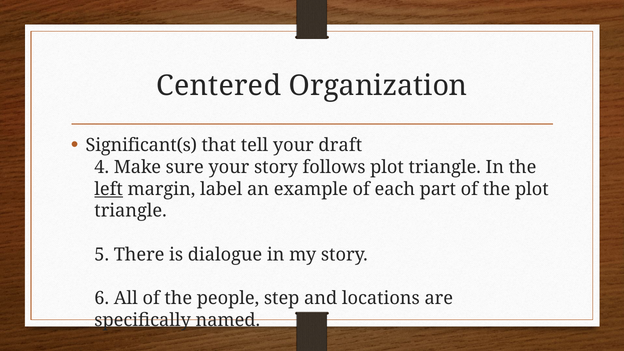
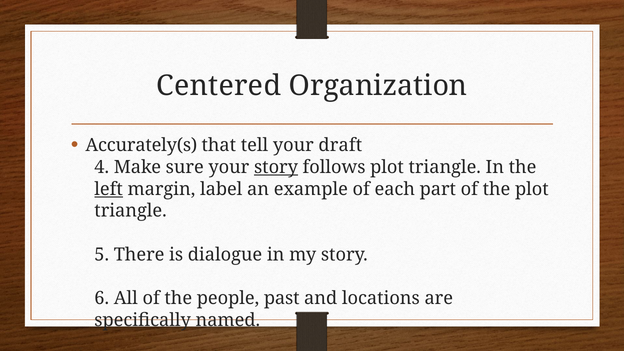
Significant(s: Significant(s -> Accurately(s
story at (276, 167) underline: none -> present
step: step -> past
